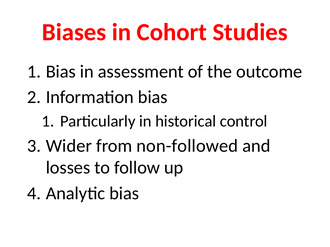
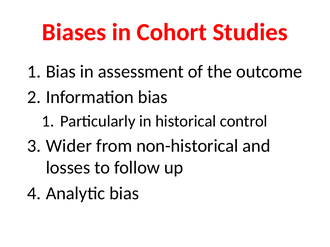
non-followed: non-followed -> non-historical
